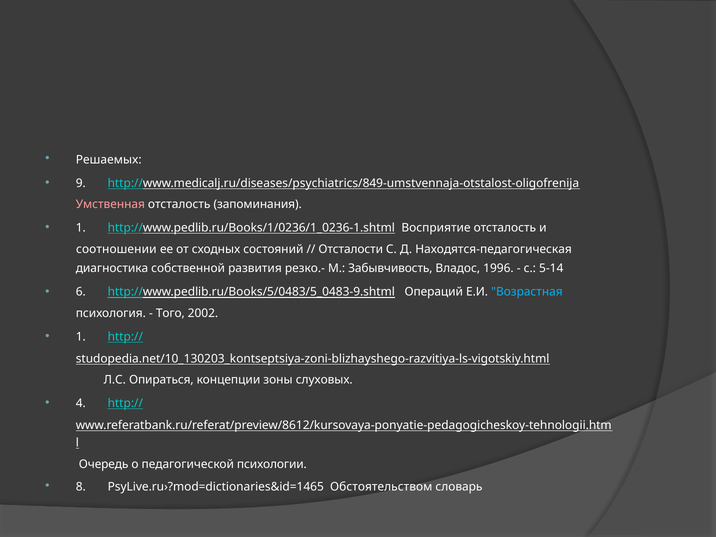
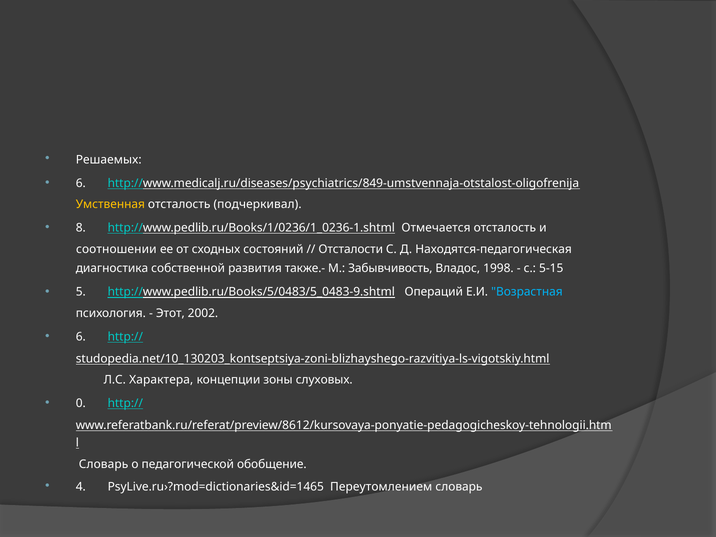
9 at (81, 183): 9 -> 6
Умственная colour: pink -> yellow
запоминания: запоминания -> подчеркивал
1 at (81, 228): 1 -> 8
Восприятие: Восприятие -> Отмечается
резко.-: резко.- -> также.-
1996: 1996 -> 1998
5-14: 5-14 -> 5-15
6: 6 -> 5
Того: Того -> Этот
1 at (81, 337): 1 -> 6
Опираться: Опираться -> Характера
4: 4 -> 0
Очередь at (104, 464): Очередь -> Словарь
психологии: психологии -> обобщение
8: 8 -> 4
Обстоятельством: Обстоятельством -> Переутомлением
